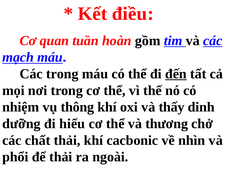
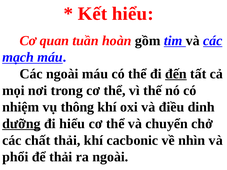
Kết điều: điều -> hiểu
Các trong: trong -> ngoài
thấy: thấy -> điều
dưỡng underline: none -> present
thương: thương -> chuyển
